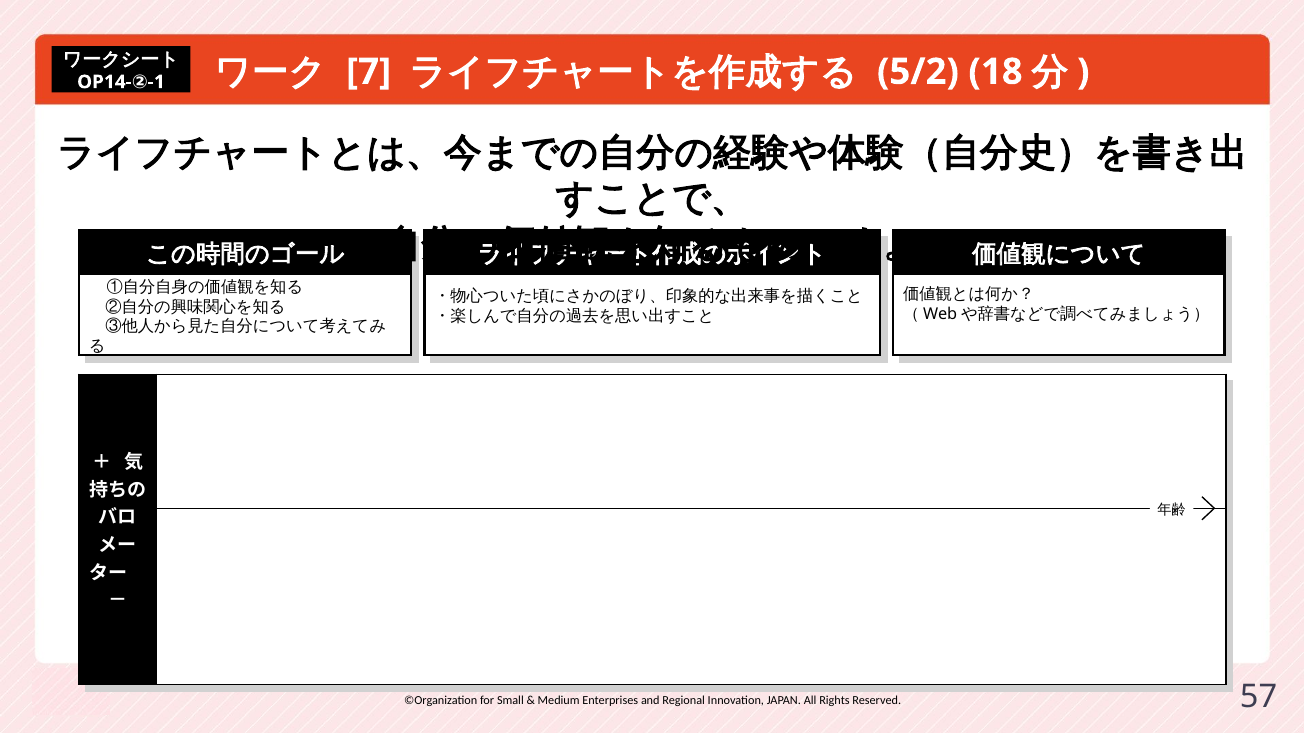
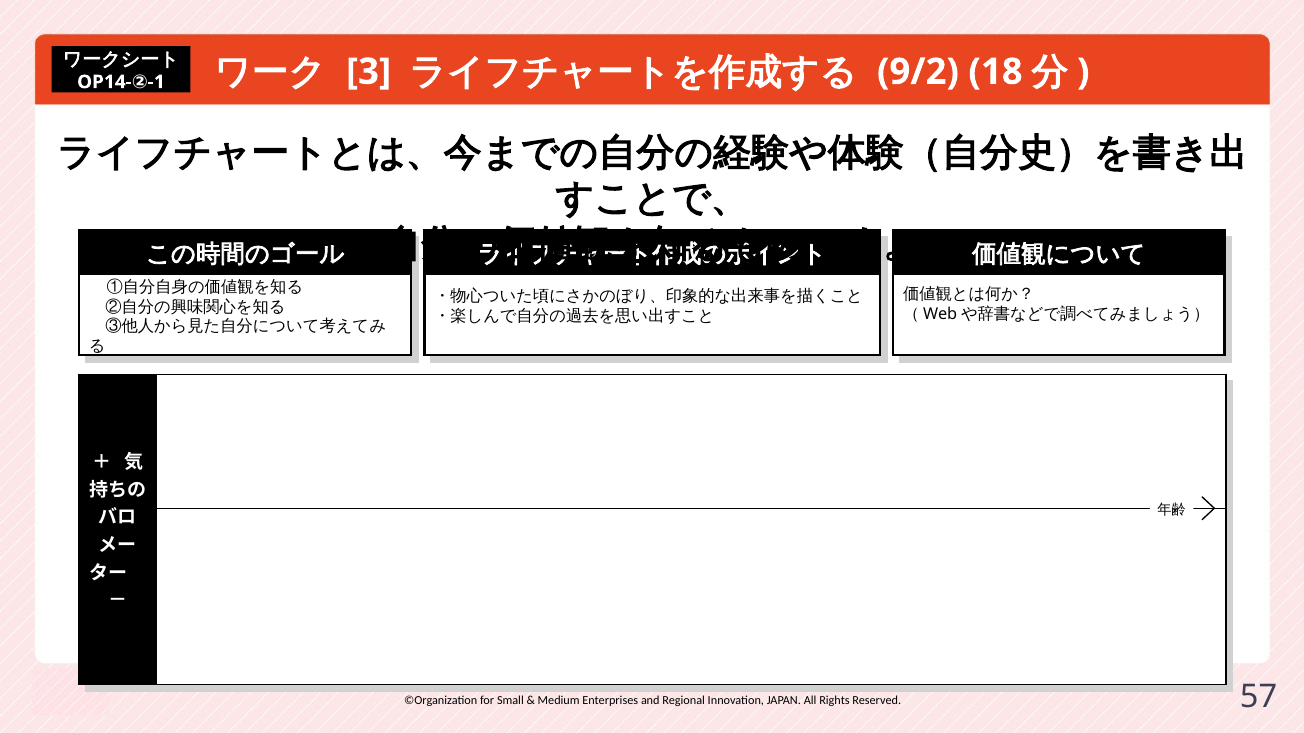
7: 7 -> 3
5/2: 5/2 -> 9/2
